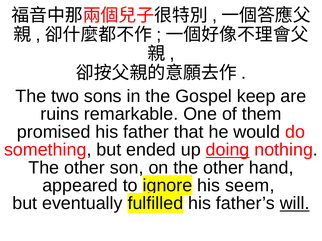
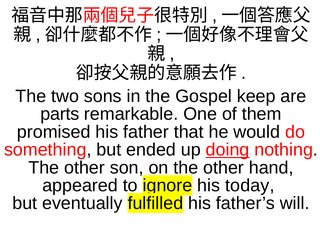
ruins: ruins -> parts
seem: seem -> today
will underline: present -> none
